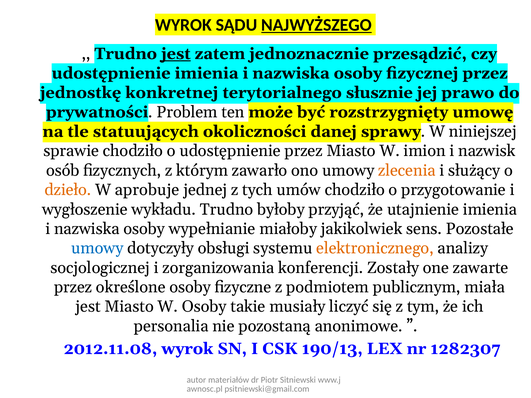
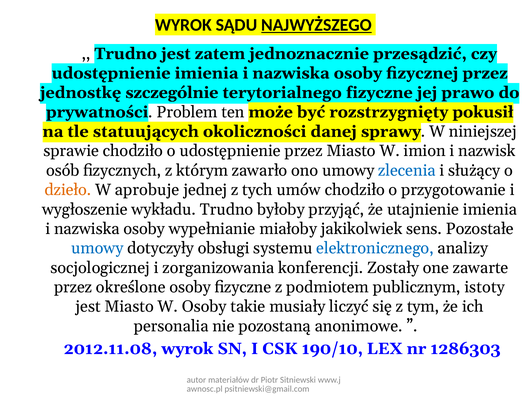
jest at (176, 54) underline: present -> none
konkretnej: konkretnej -> szczególnie
terytorialnego słusznie: słusznie -> fizyczne
umowę: umowę -> pokusił
zlecenia colour: orange -> blue
elektronicznego colour: orange -> blue
miała: miała -> istoty
190/13: 190/13 -> 190/10
1282307: 1282307 -> 1286303
